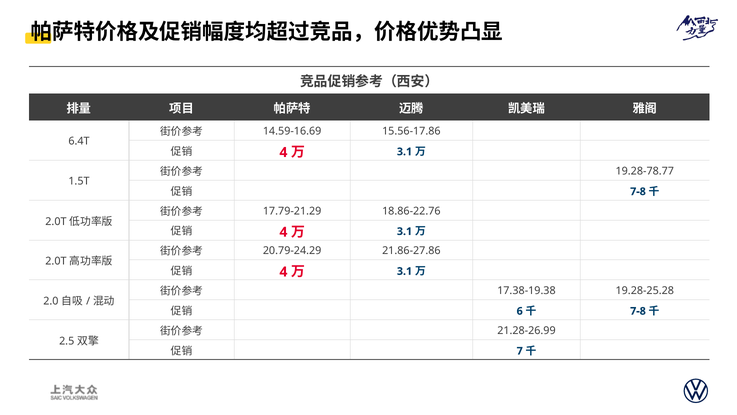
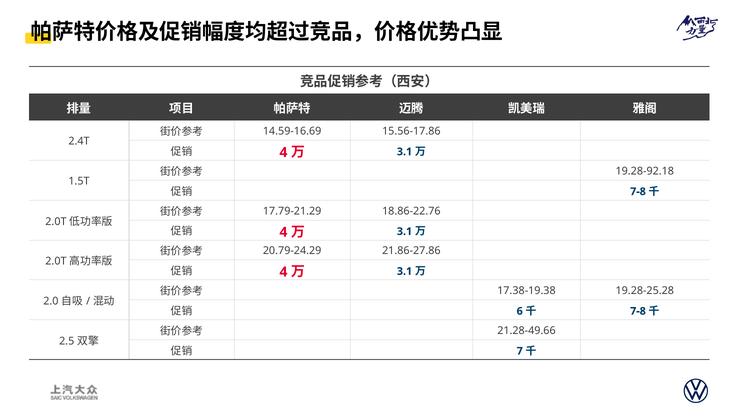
6.4T: 6.4T -> 2.4T
19.28-78.77: 19.28-78.77 -> 19.28-92.18
21.28-26.99: 21.28-26.99 -> 21.28-49.66
